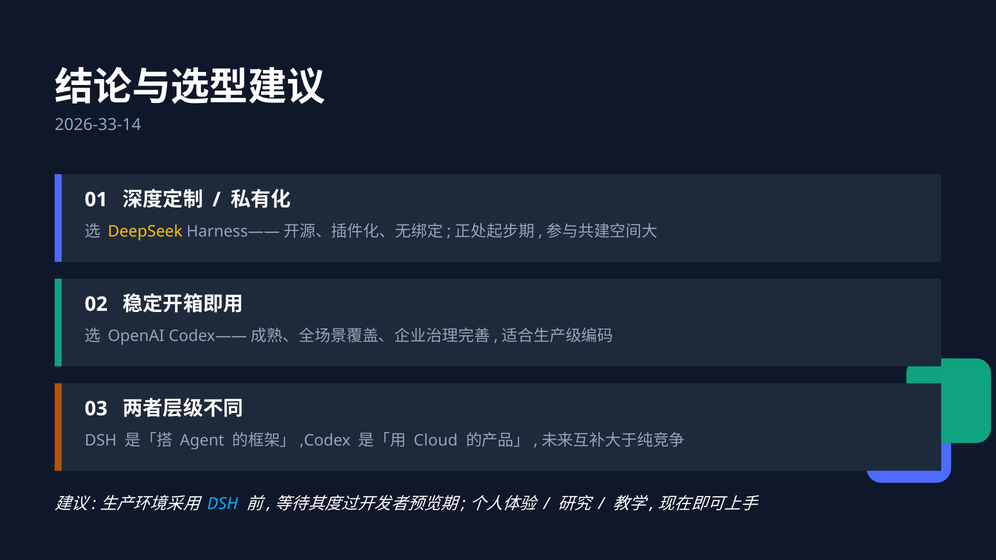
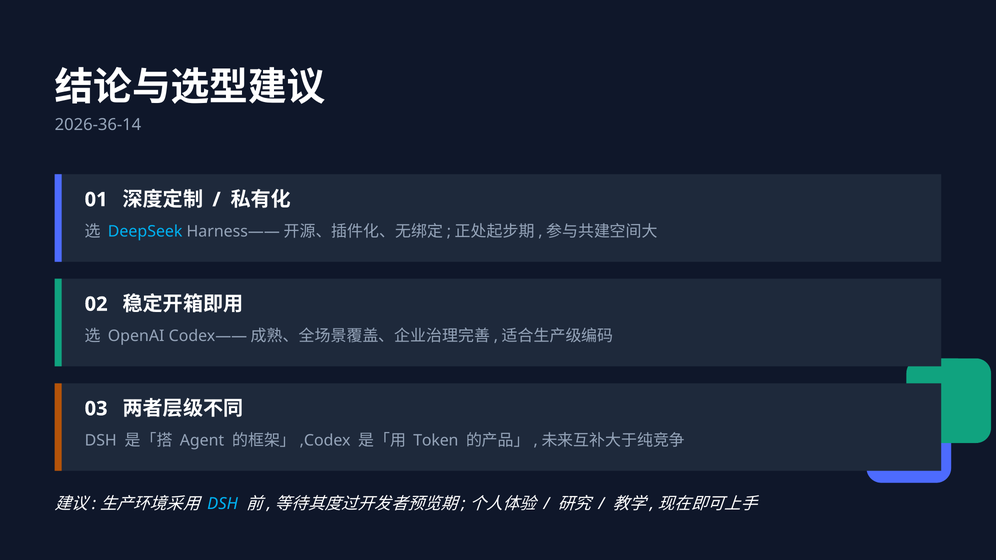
2026-33-14: 2026-33-14 -> 2026-36-14
DeepSeek colour: yellow -> light blue
Cloud: Cloud -> Token
